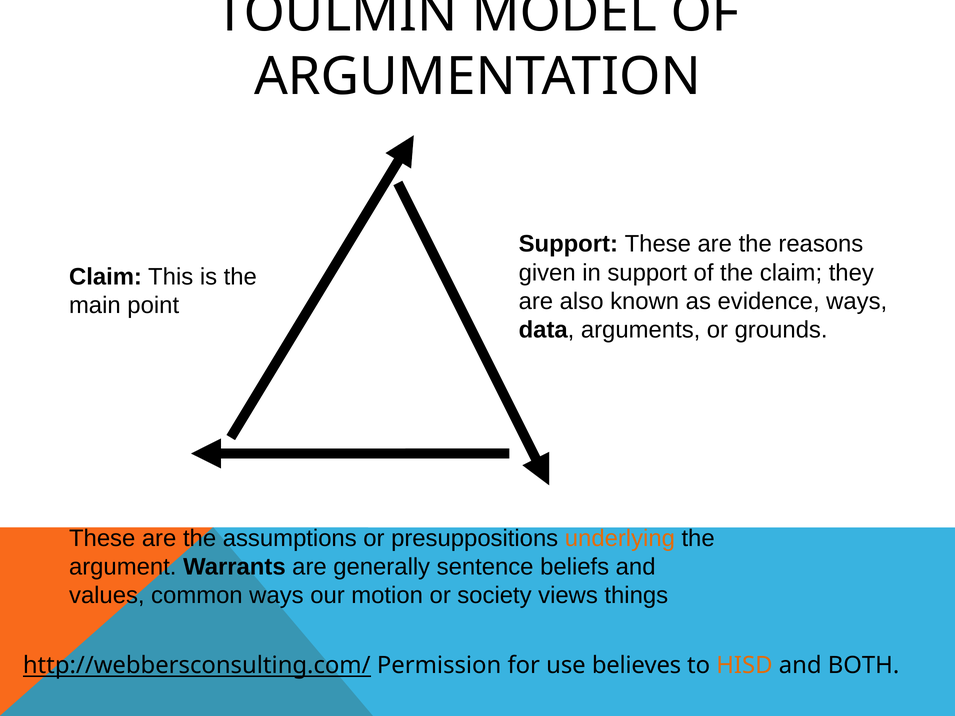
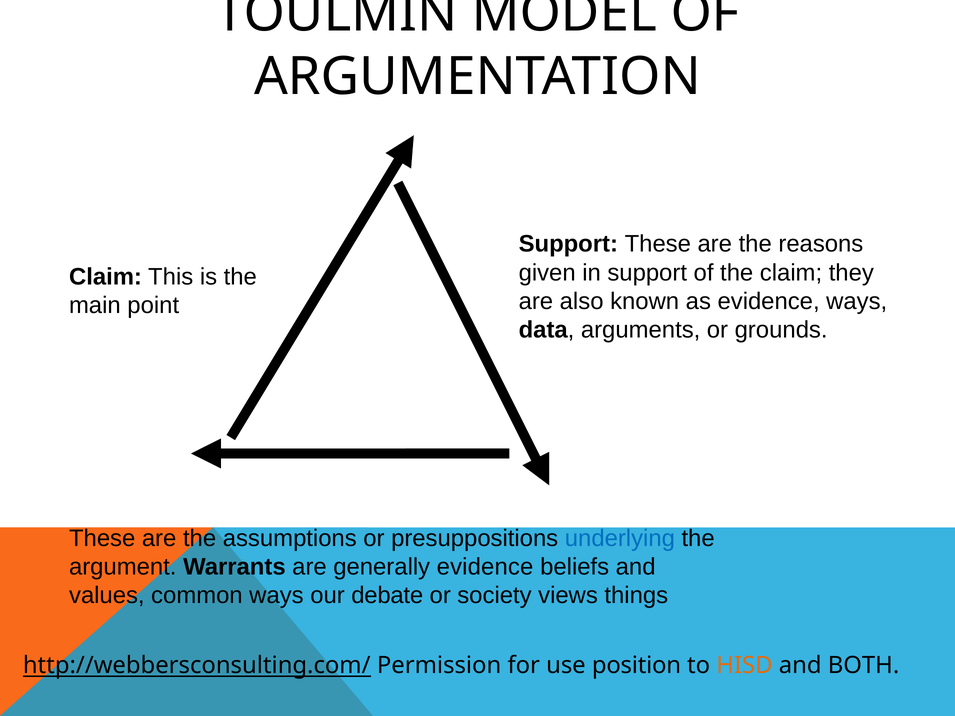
underlying colour: orange -> blue
generally sentence: sentence -> evidence
motion: motion -> debate
believes: believes -> position
